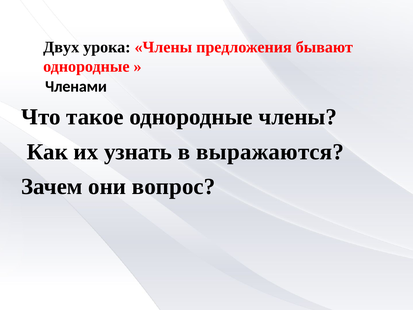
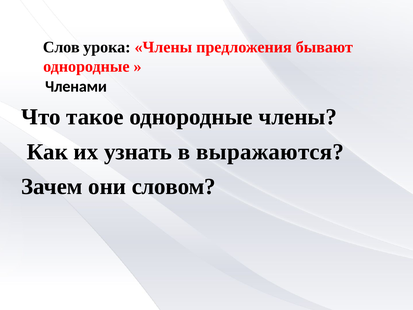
Двух: Двух -> Слов
вопрос: вопрос -> словом
